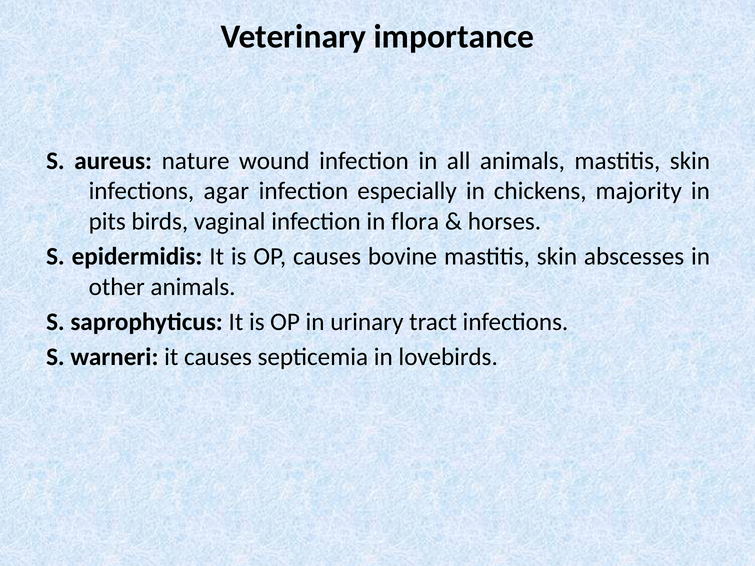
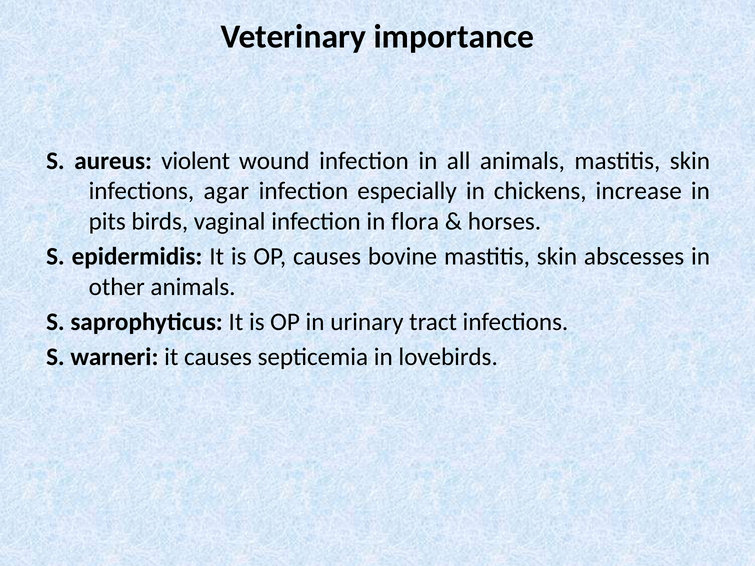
nature: nature -> violent
majority: majority -> increase
